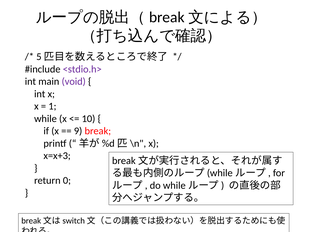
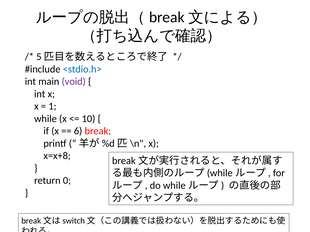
<stdio.h> colour: purple -> blue
9: 9 -> 6
x=x+3: x=x+3 -> x=x+8
